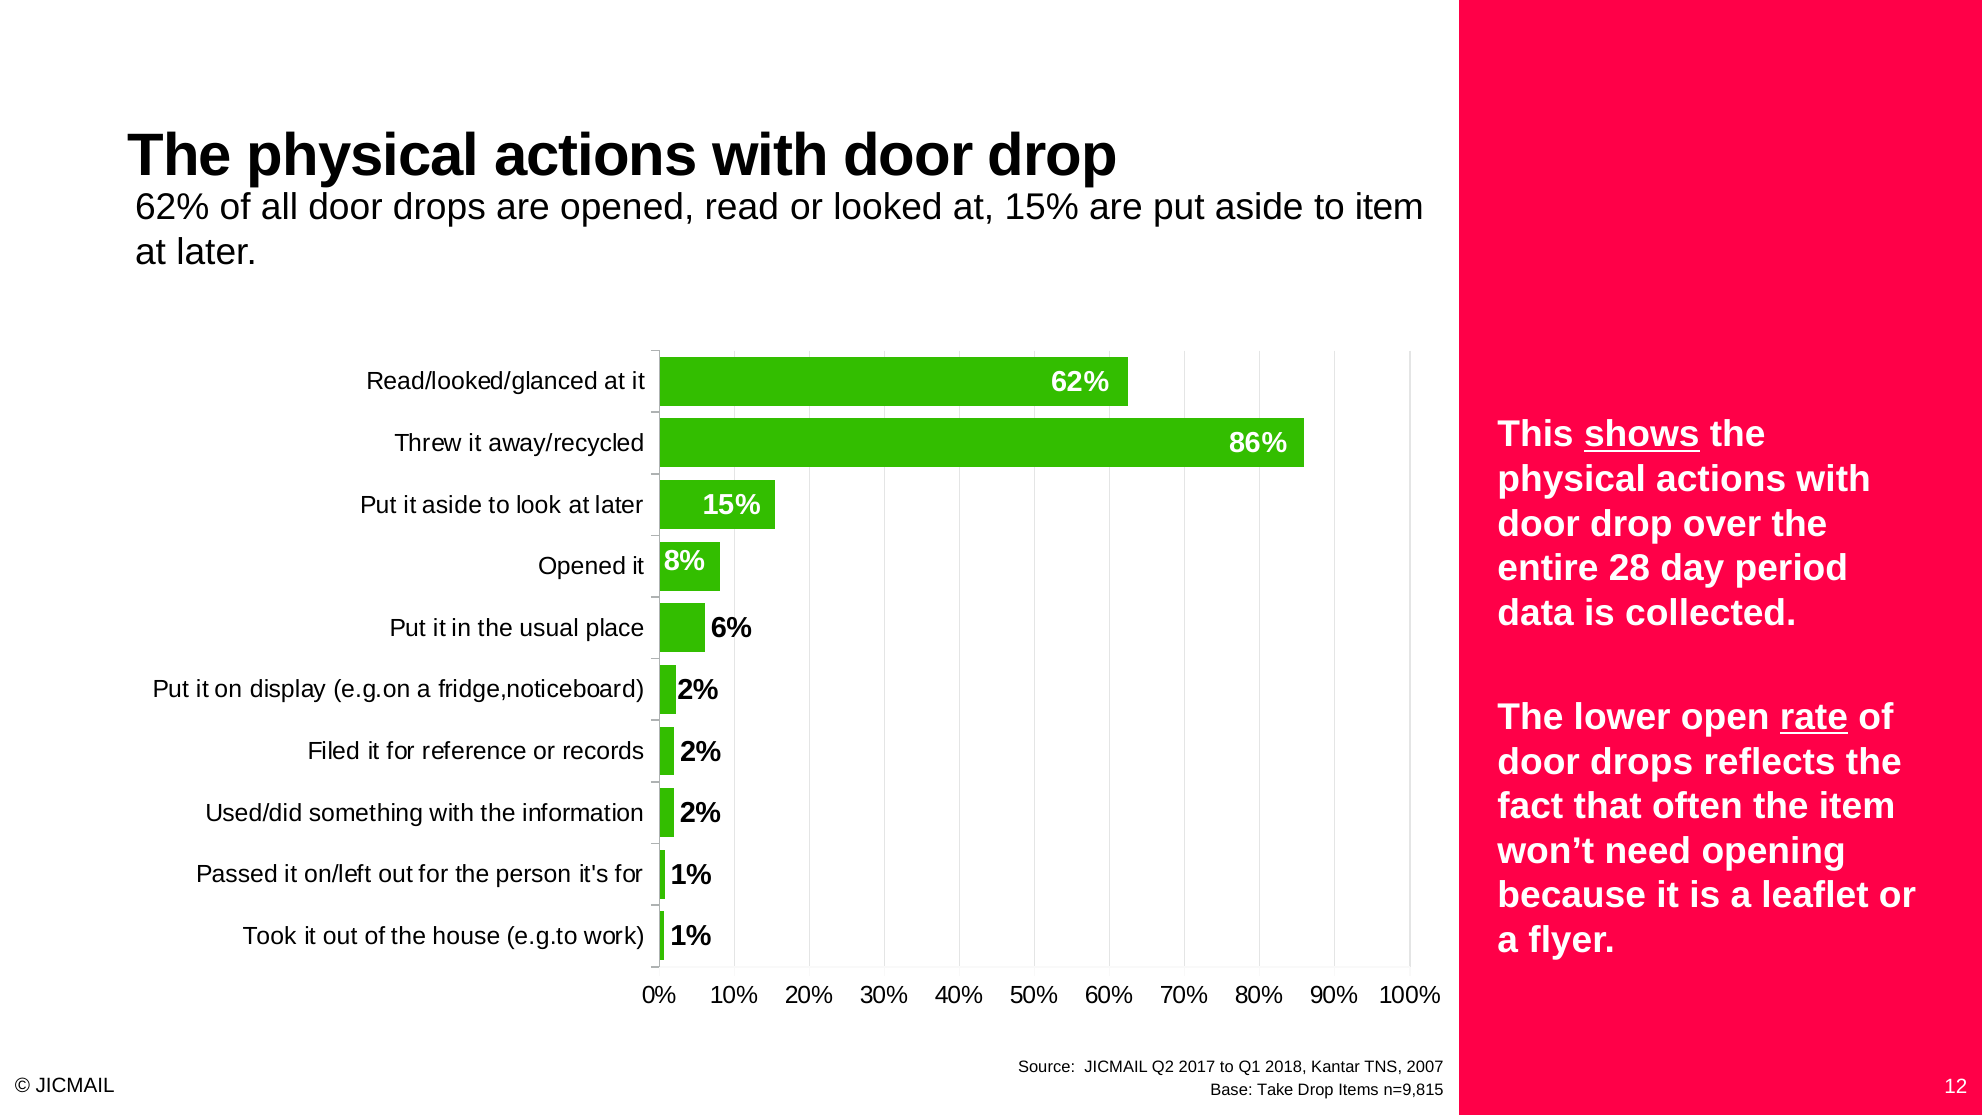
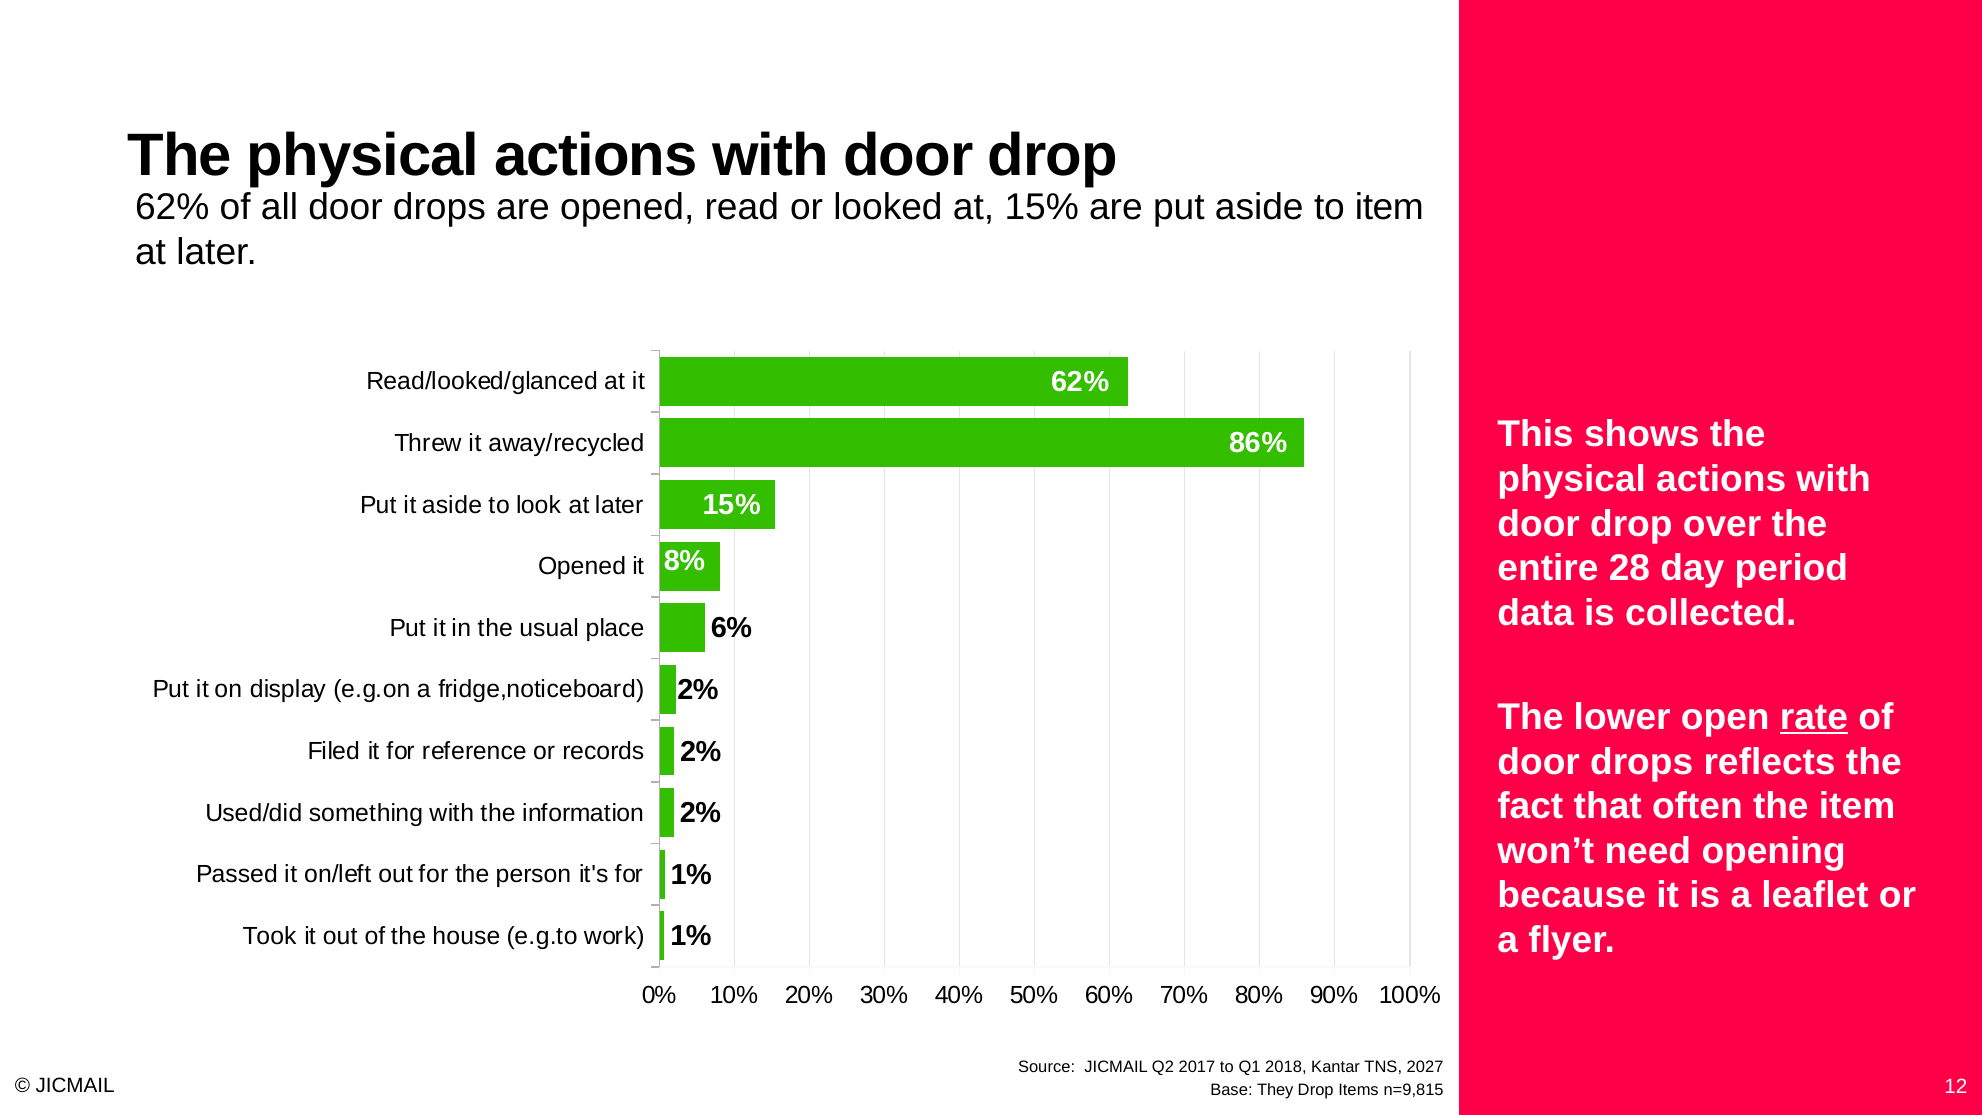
shows underline: present -> none
2007: 2007 -> 2027
Take: Take -> They
